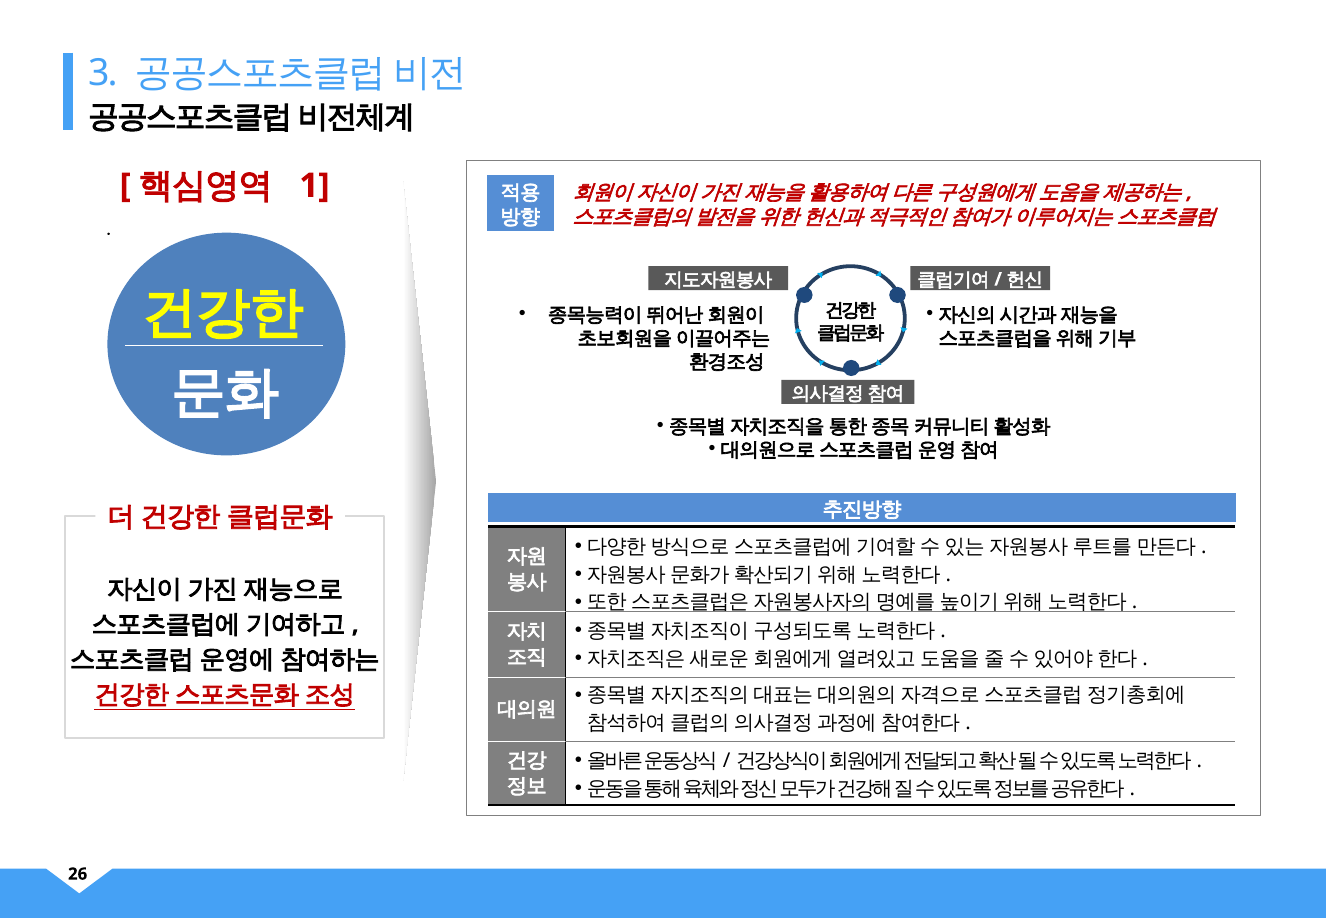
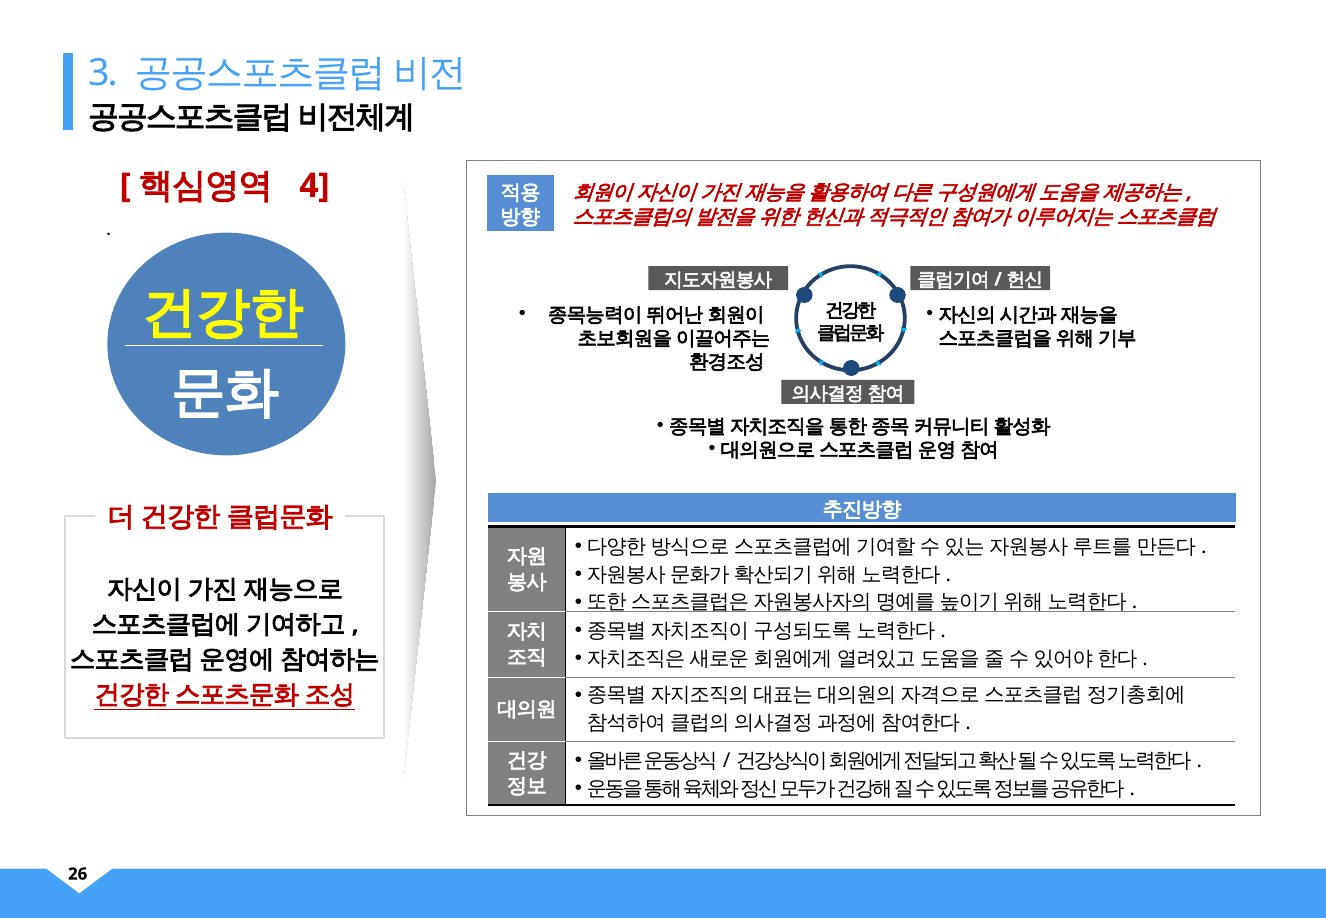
1: 1 -> 4
